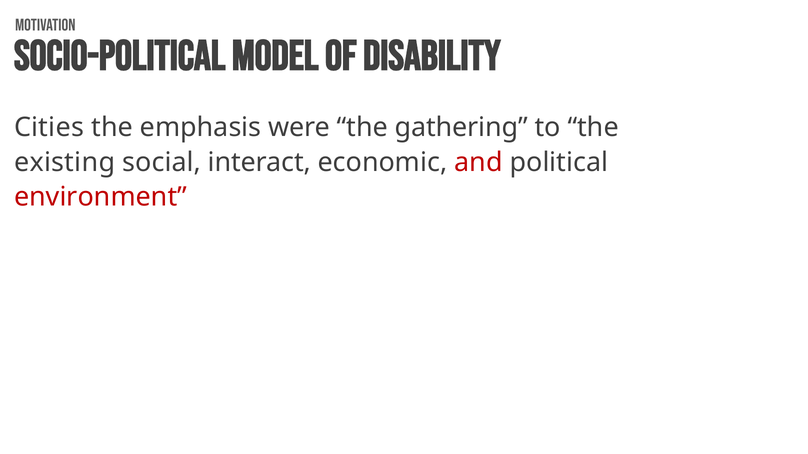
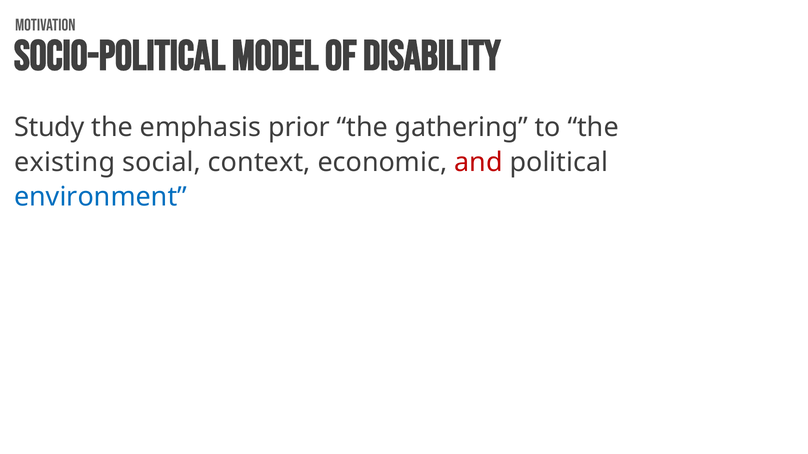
Cities: Cities -> Study
were: were -> prior
interact: interact -> context
environment colour: red -> blue
